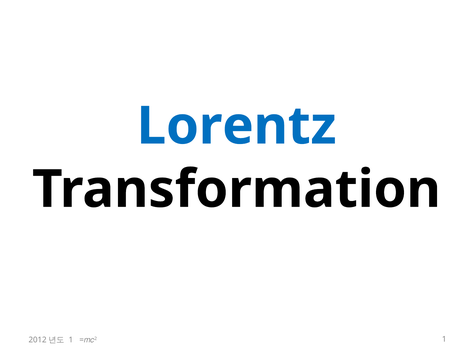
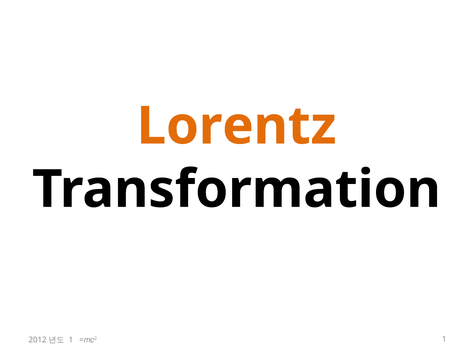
Lorentz colour: blue -> orange
